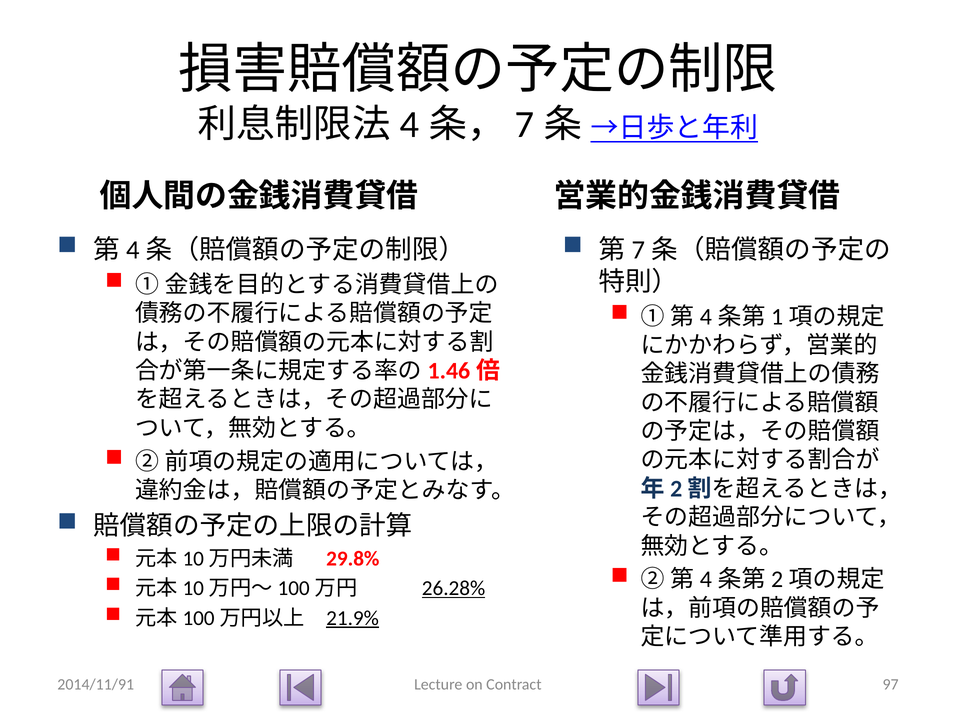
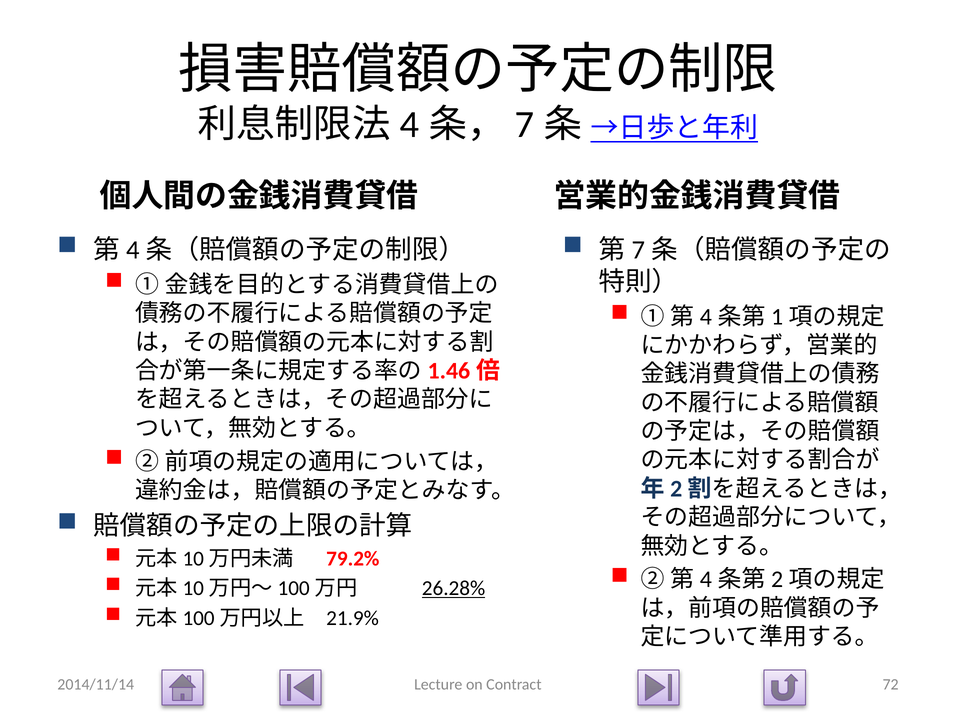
29.8%: 29.8% -> 79.2%
21.9% underline: present -> none
2014/11/91: 2014/11/91 -> 2014/11/14
97: 97 -> 72
